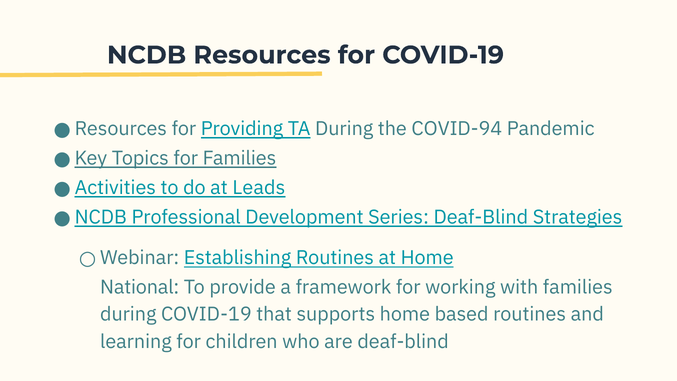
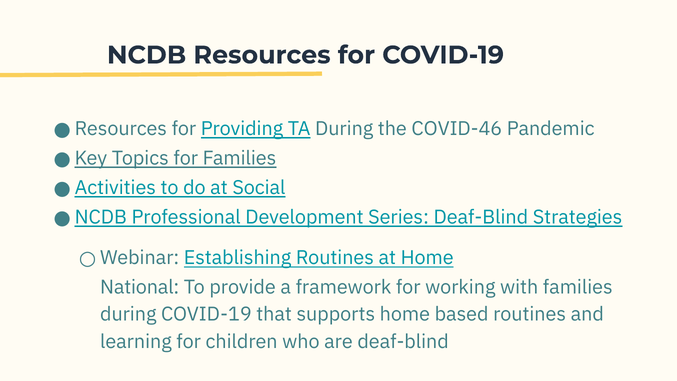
COVID-94: COVID-94 -> COVID-46
Leads: Leads -> Social
